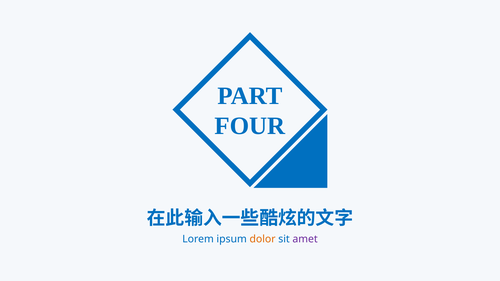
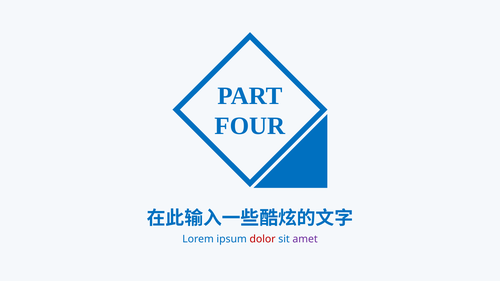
dolor colour: orange -> red
